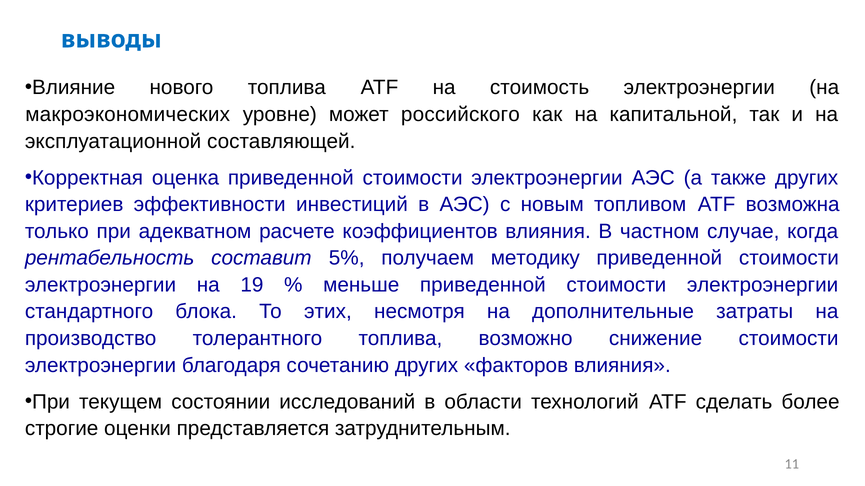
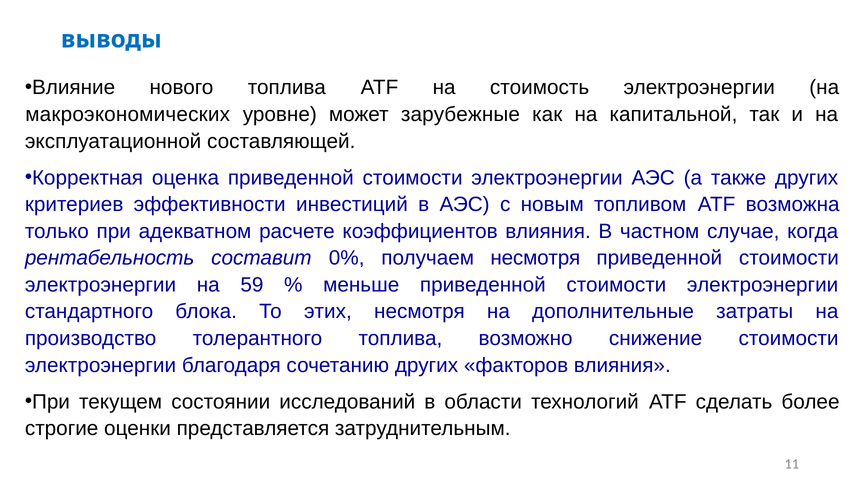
российского: российского -> зарубежные
5%: 5% -> 0%
получаем методику: методику -> несмотря
19: 19 -> 59
